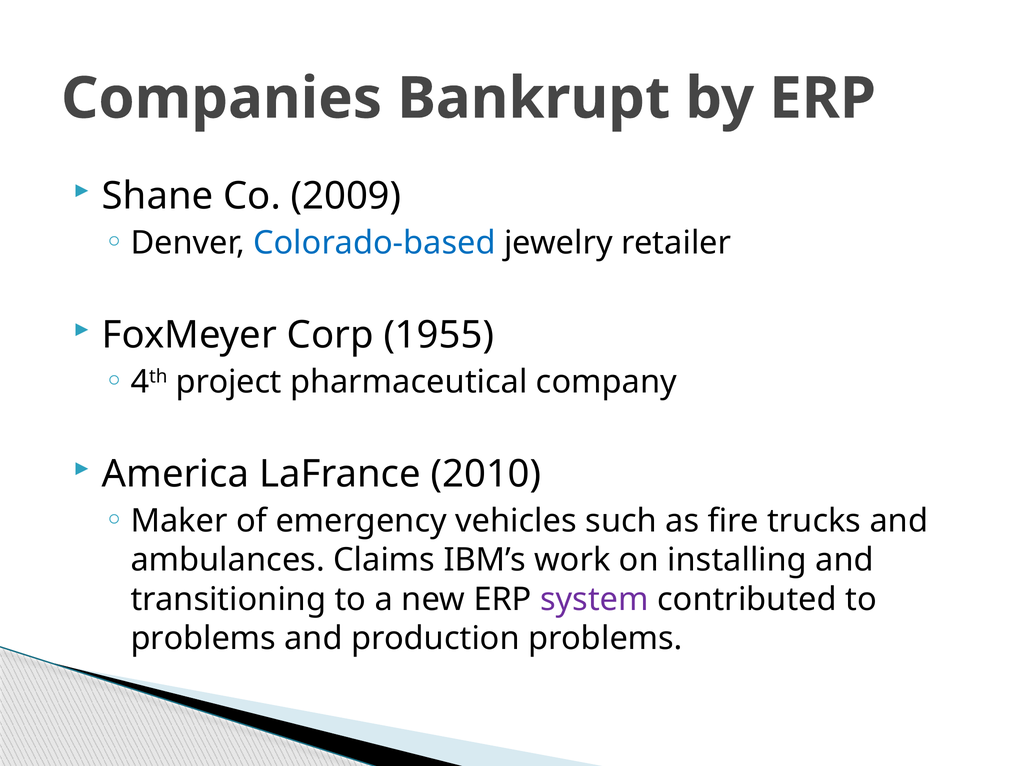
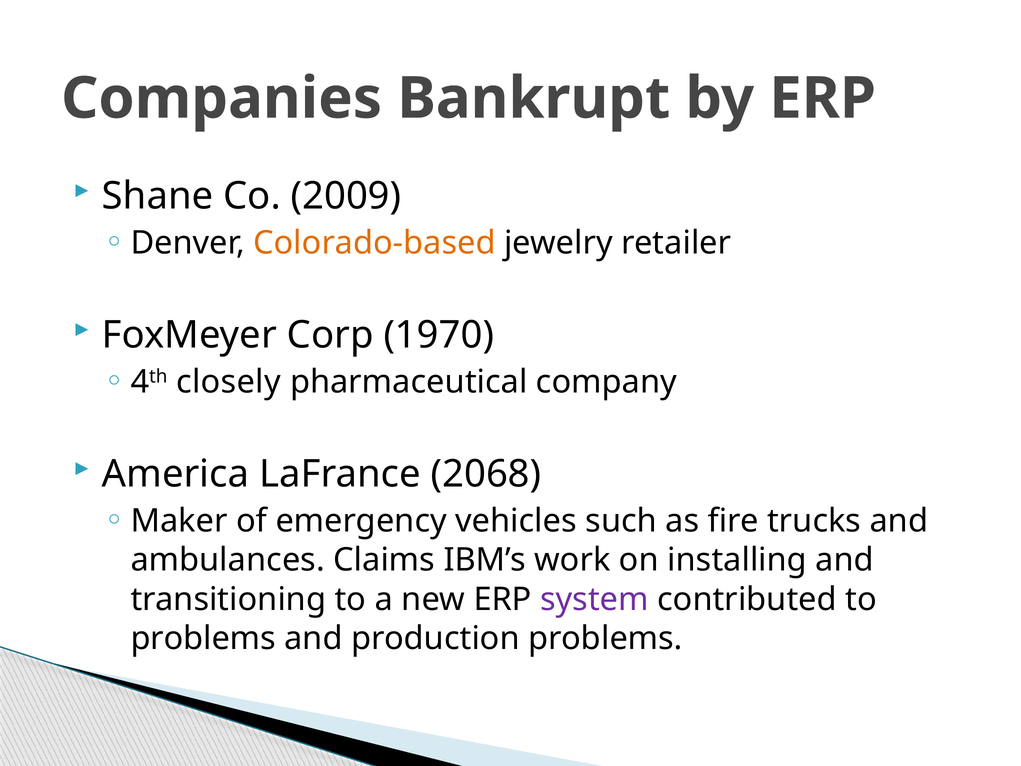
Colorado-based colour: blue -> orange
1955: 1955 -> 1970
project: project -> closely
2010: 2010 -> 2068
